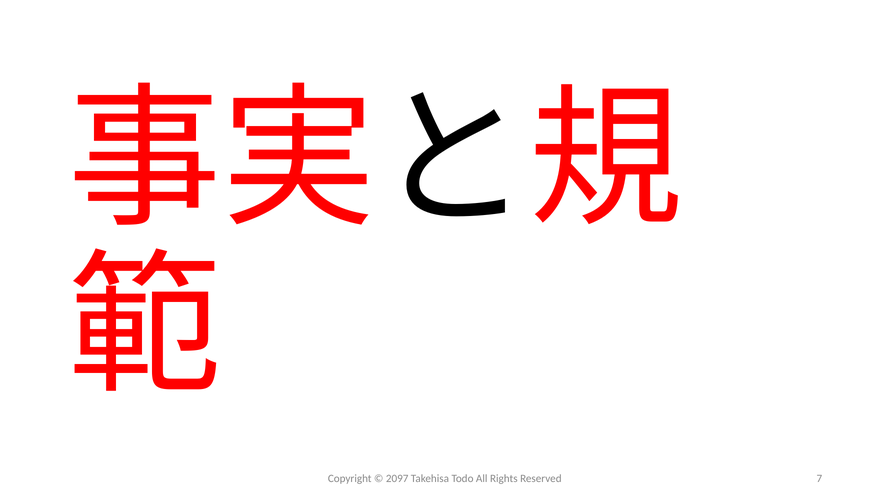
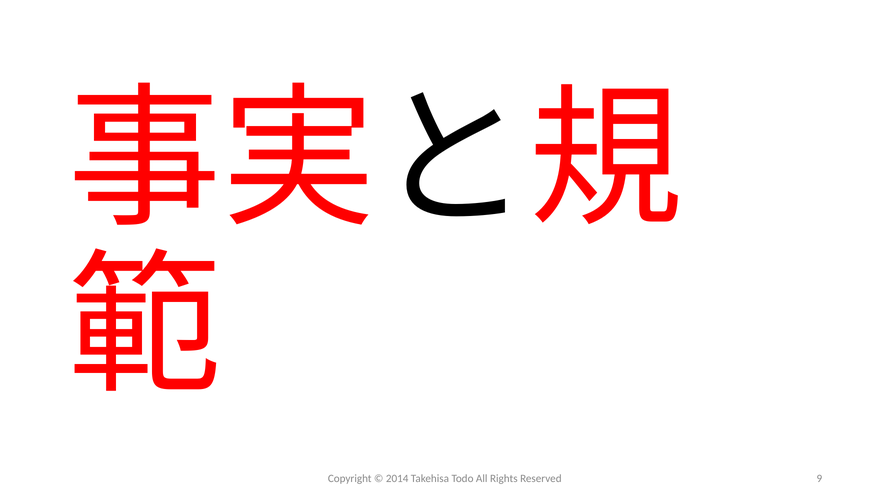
2097: 2097 -> 2014
7: 7 -> 9
